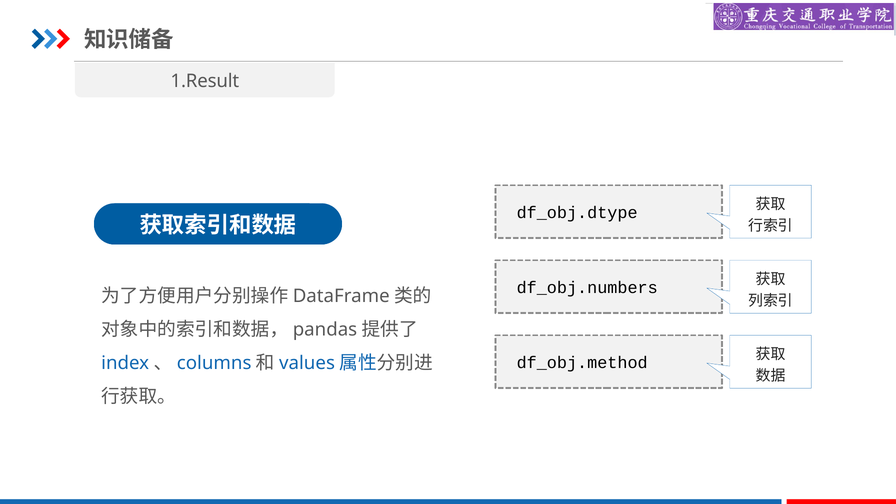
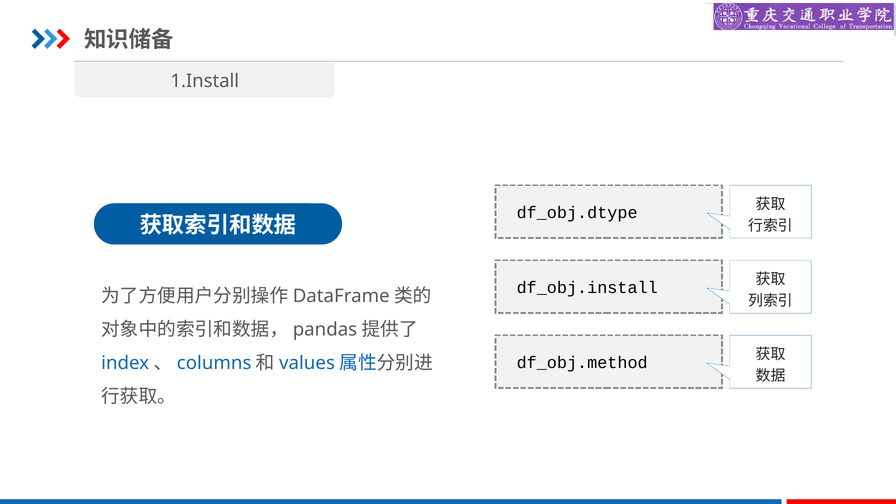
1.Result: 1.Result -> 1.Install
df_obj.numbers: df_obj.numbers -> df_obj.install
